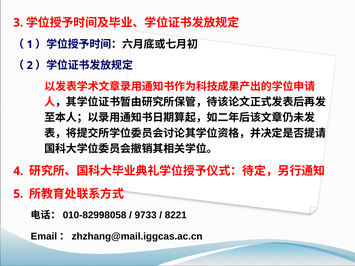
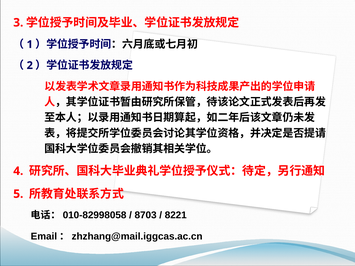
9733: 9733 -> 8703
